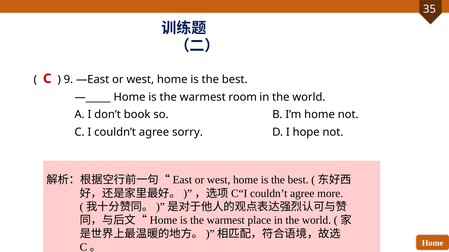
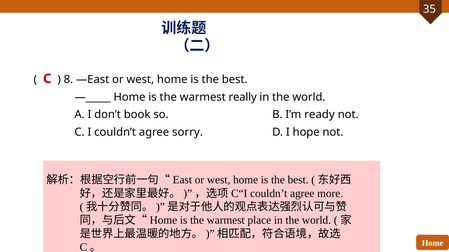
9: 9 -> 8
room: room -> really
I’m home: home -> ready
